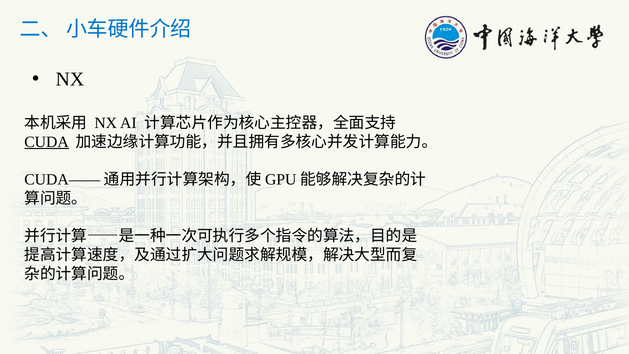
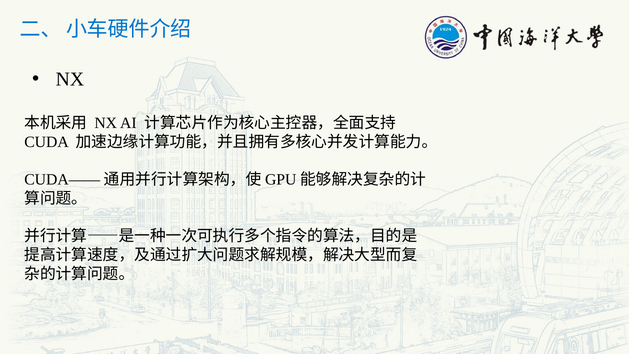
CUDA underline: present -> none
